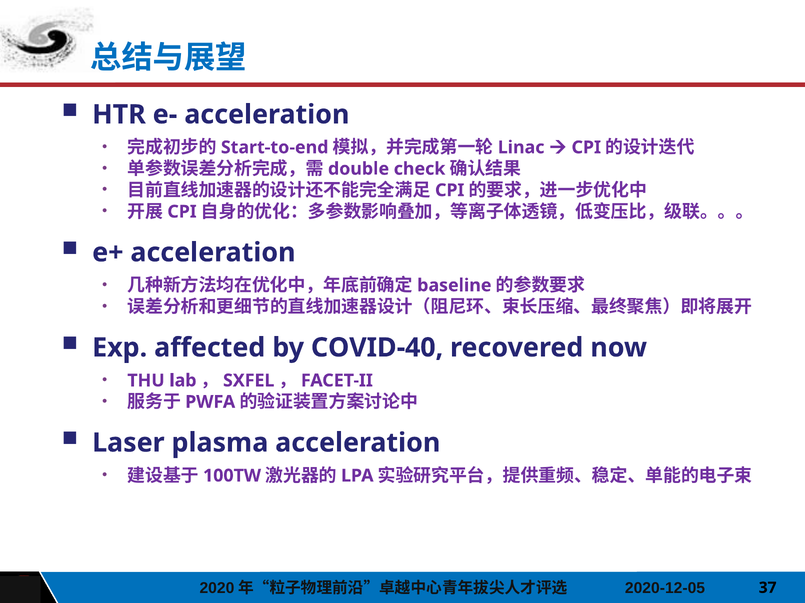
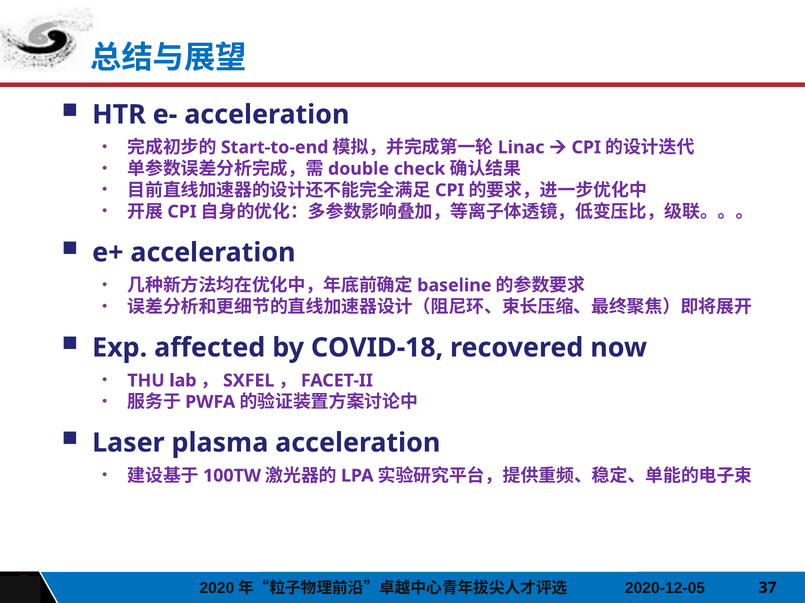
COVID-40: COVID-40 -> COVID-18
